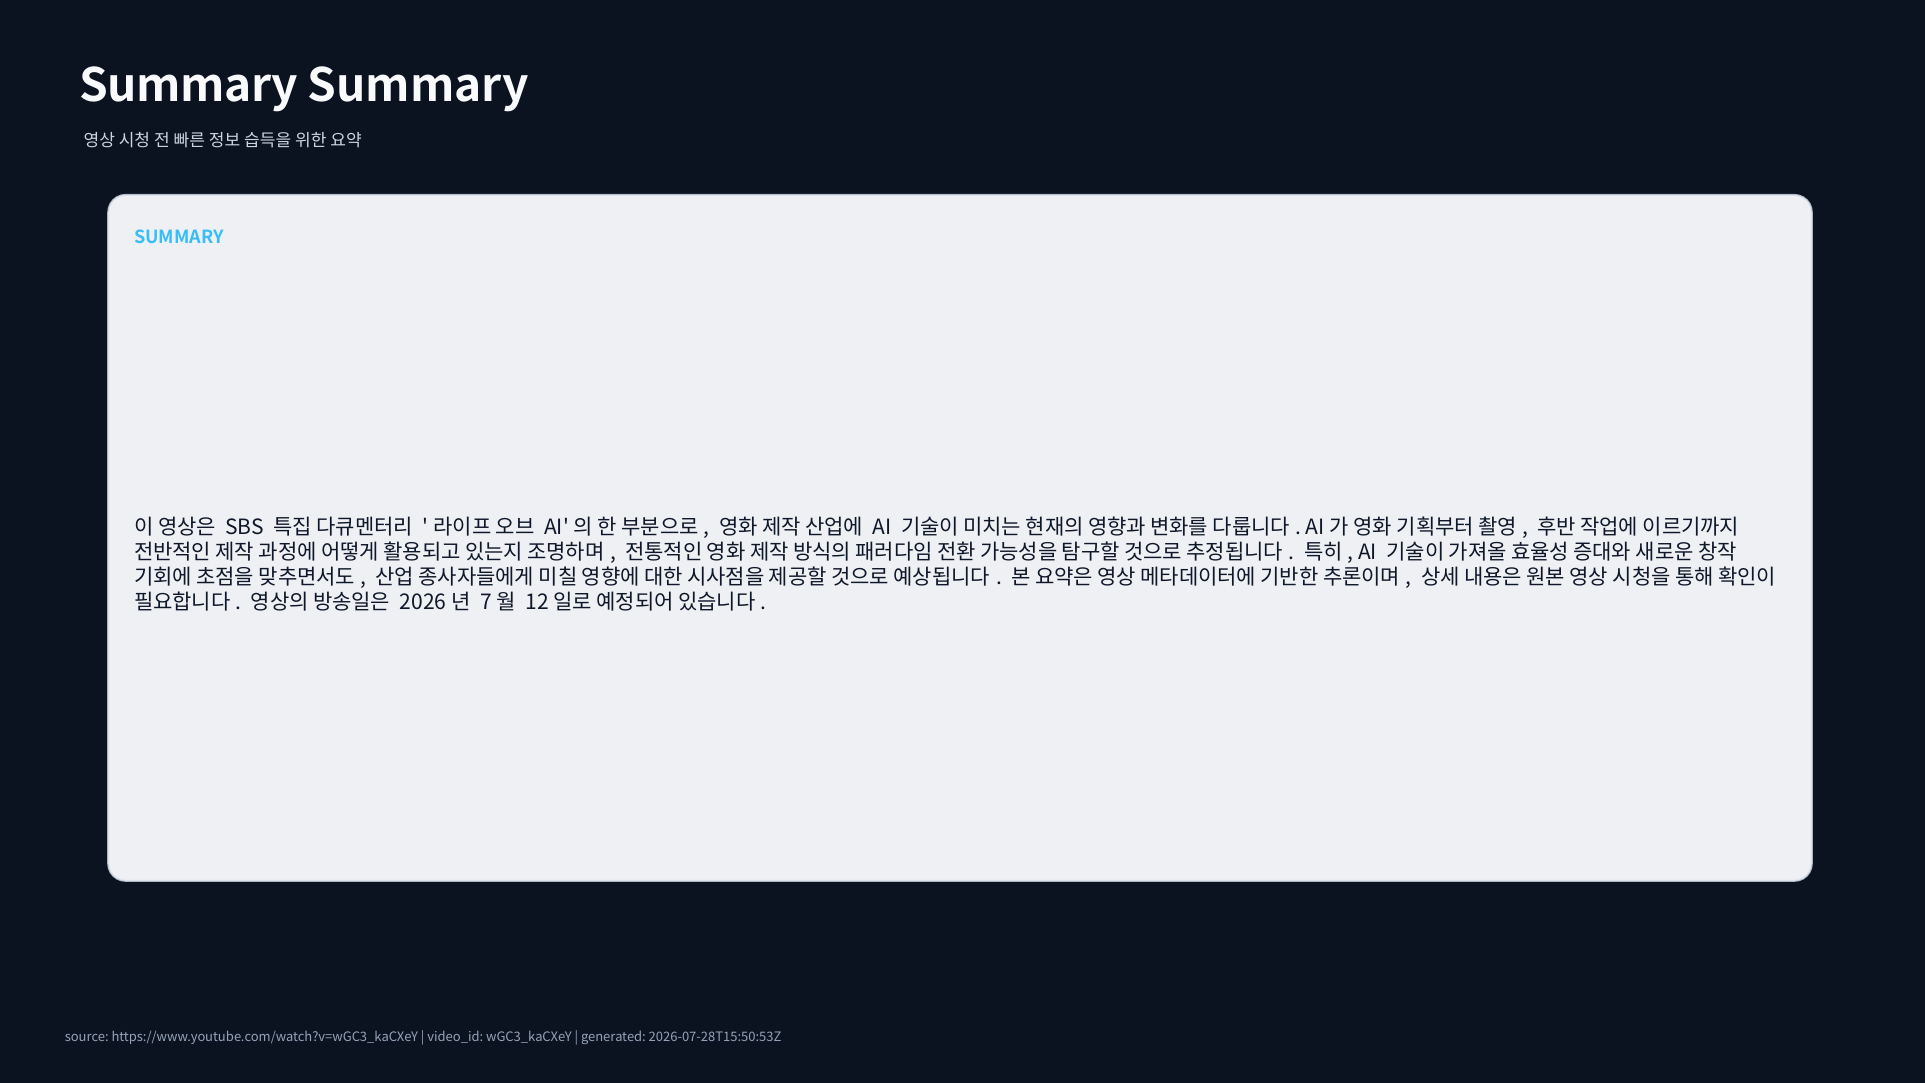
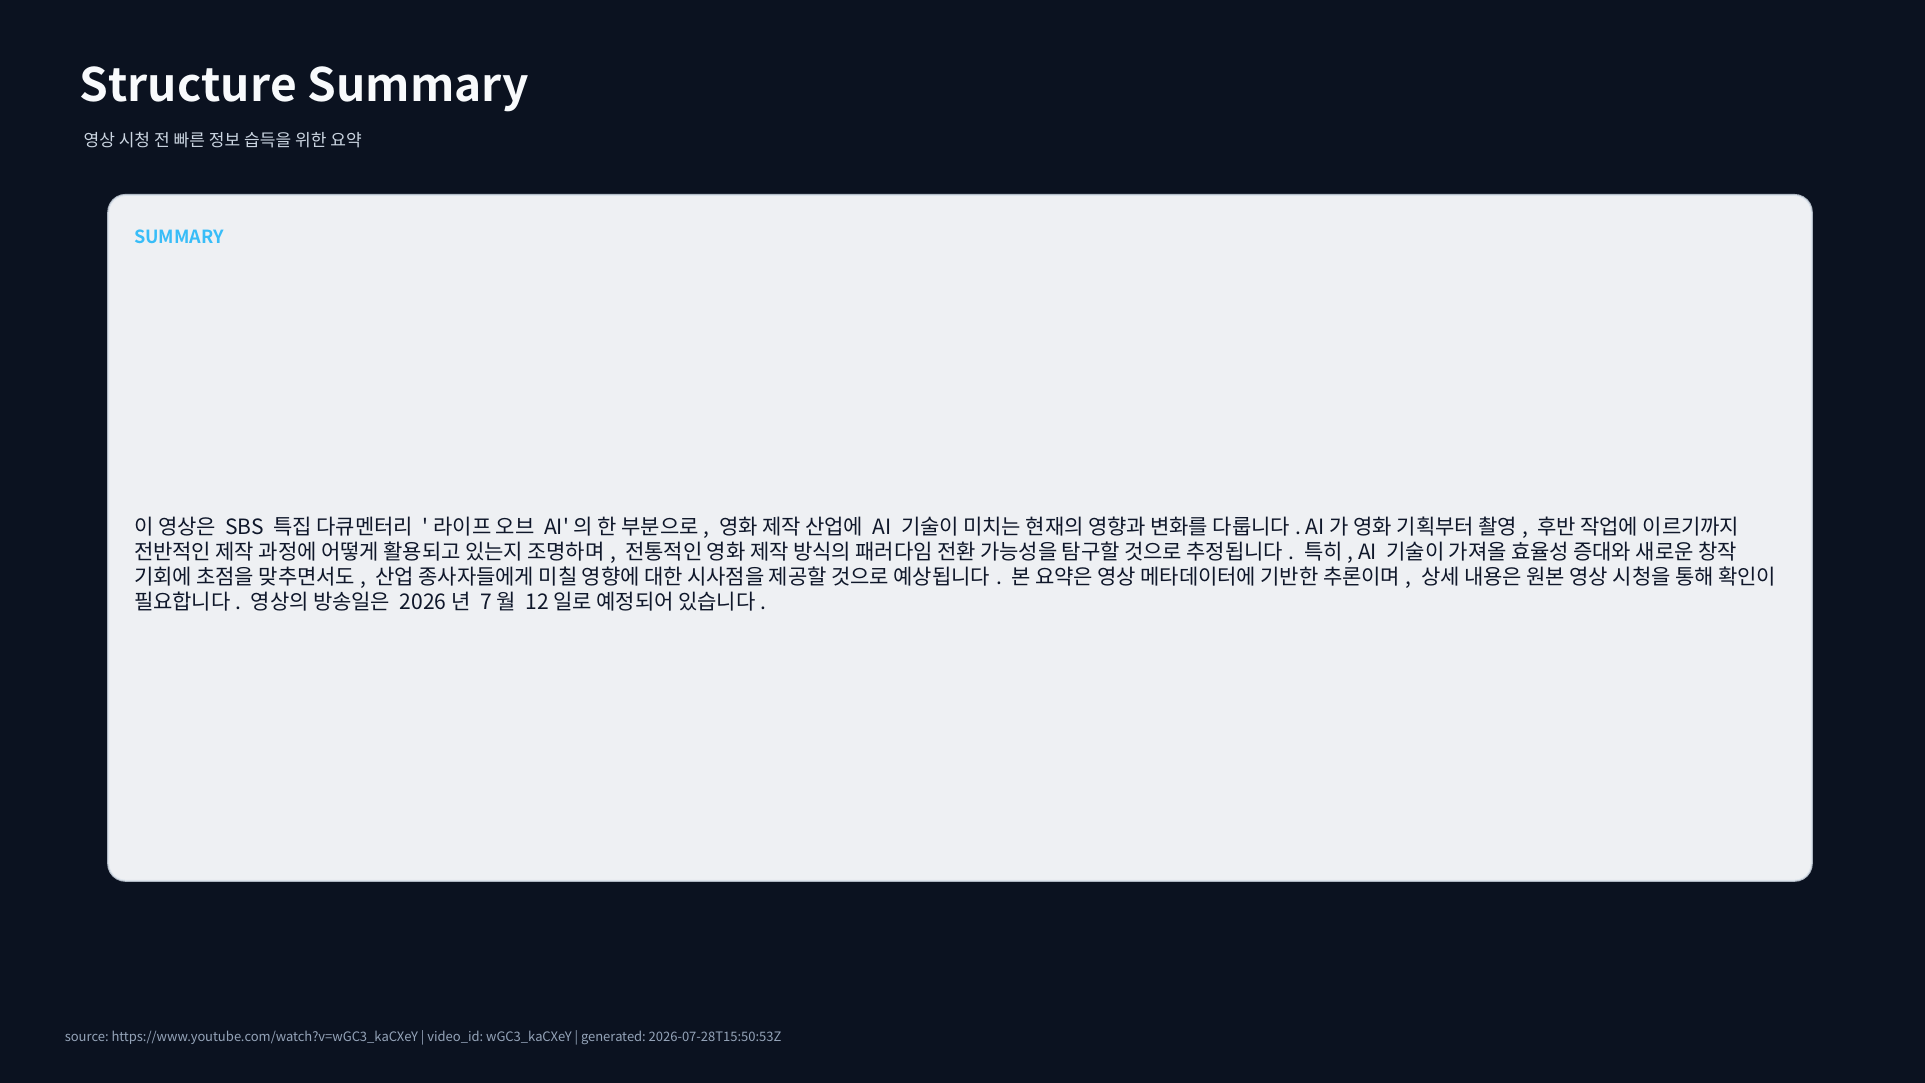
Summary at (189, 86): Summary -> Structure
